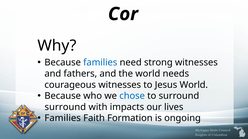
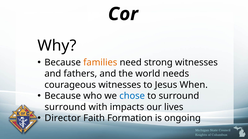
families at (100, 63) colour: blue -> orange
Jesus World: World -> When
Families at (63, 119): Families -> Director
